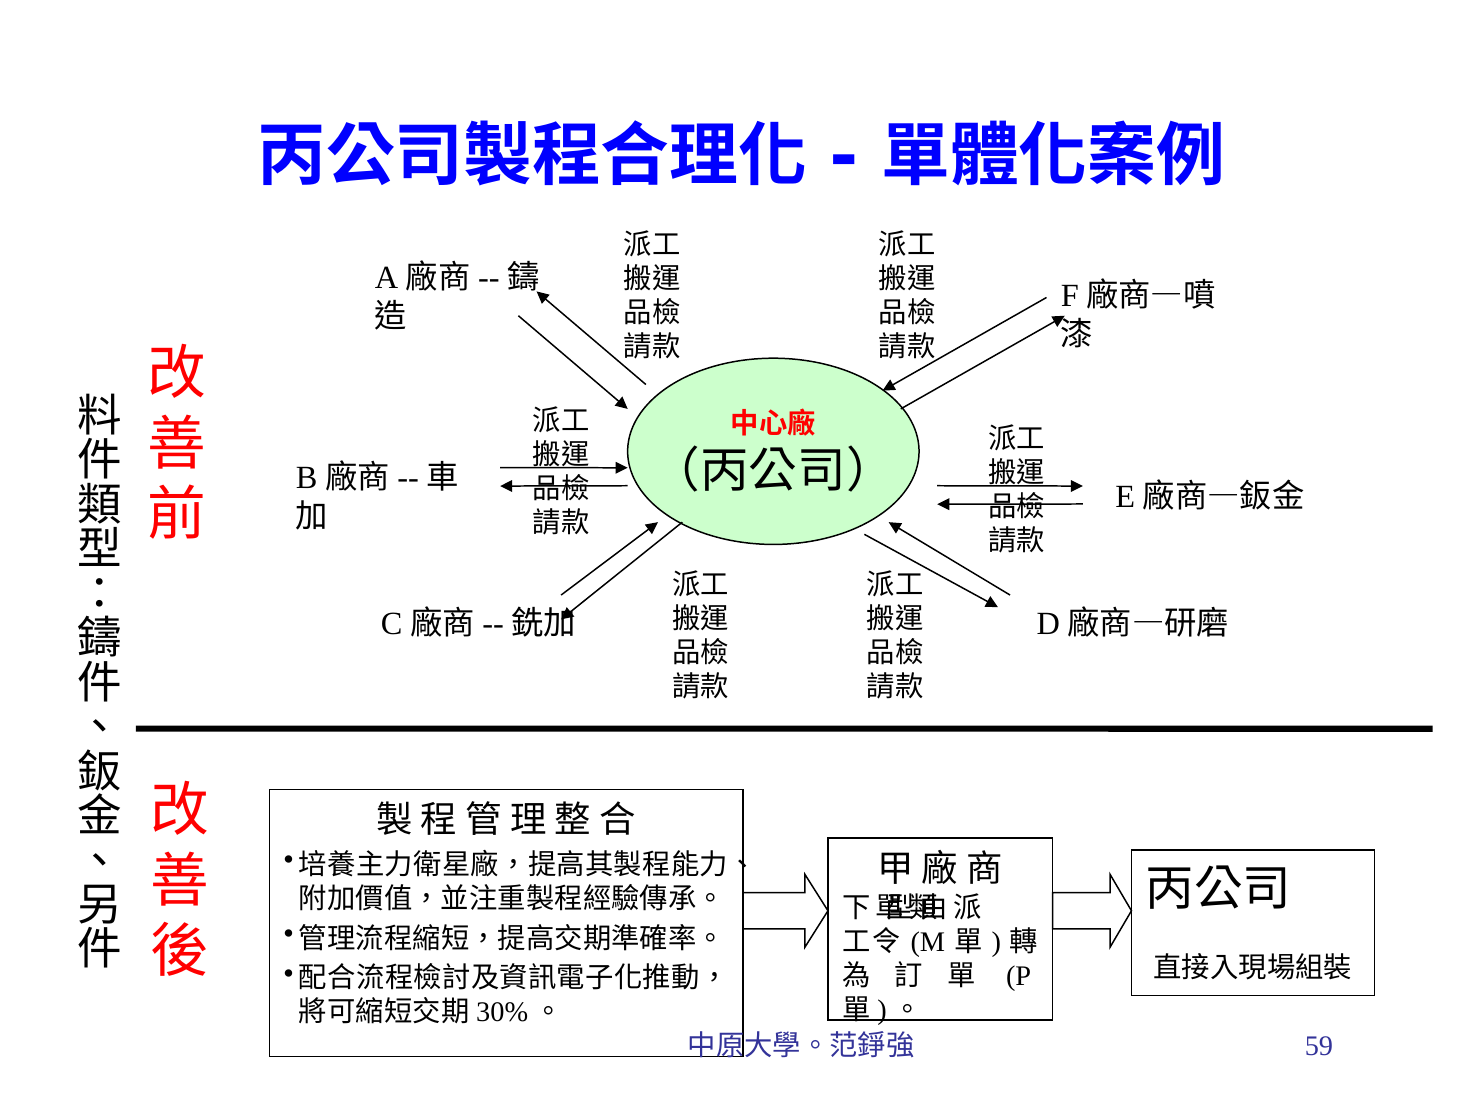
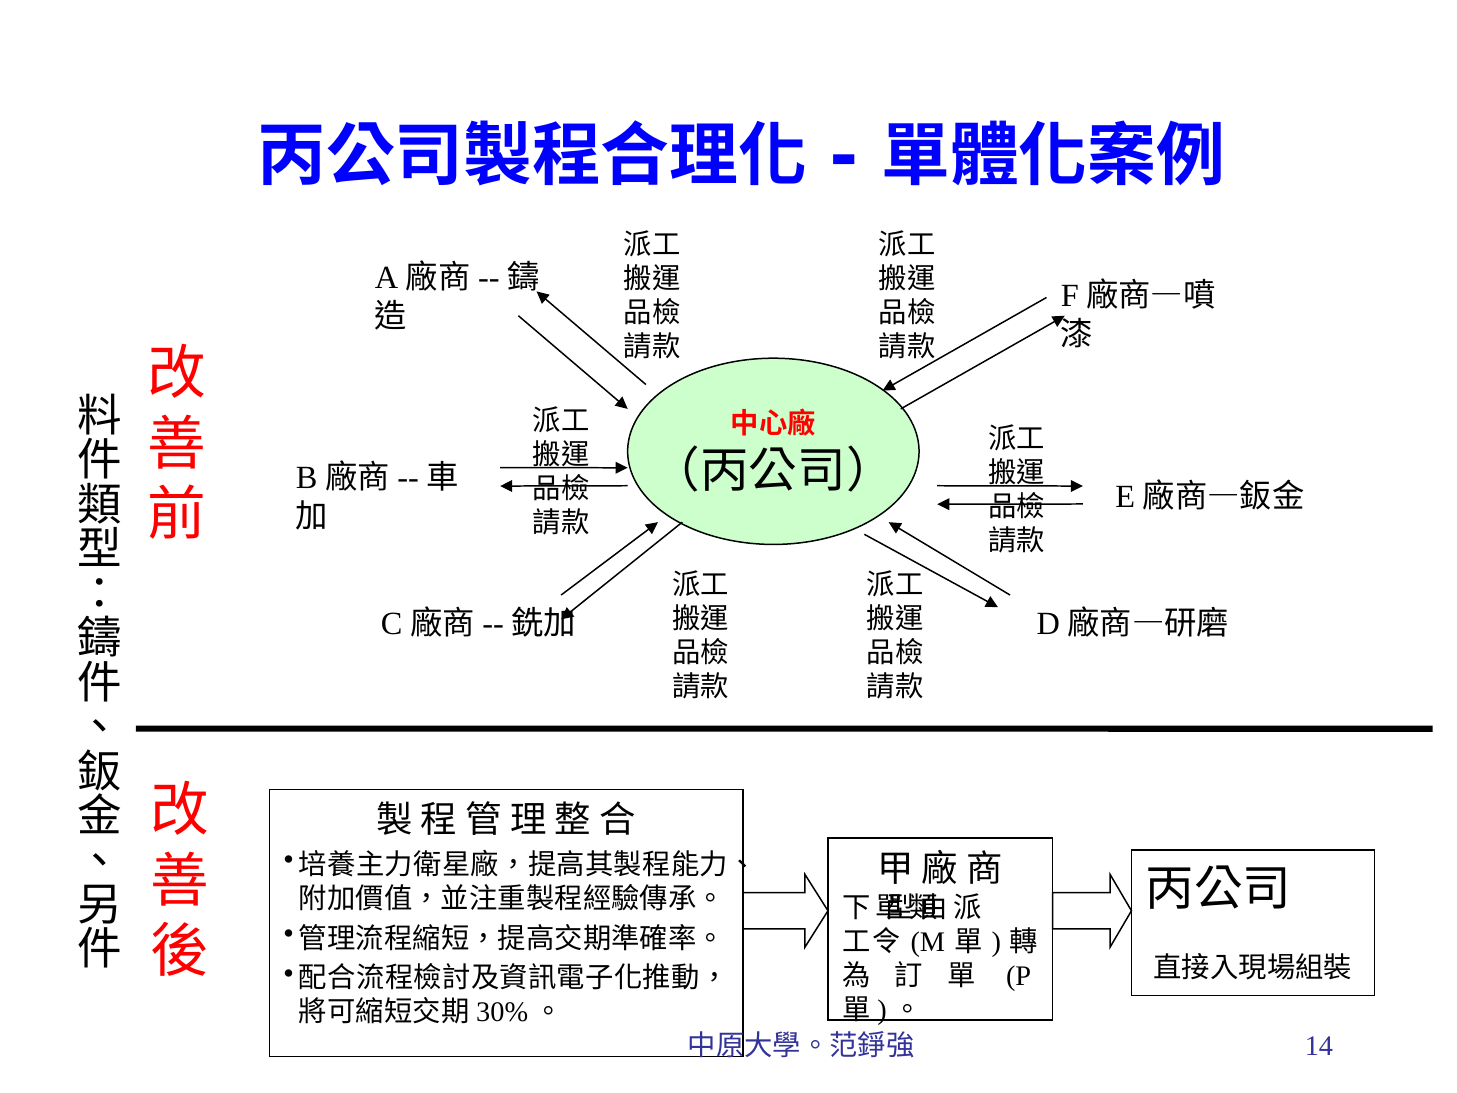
59: 59 -> 14
